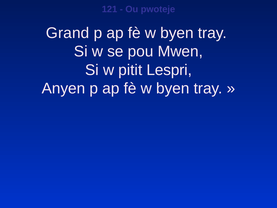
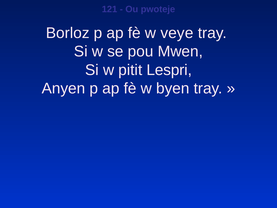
Grand: Grand -> Borloz
byen at (177, 33): byen -> veye
